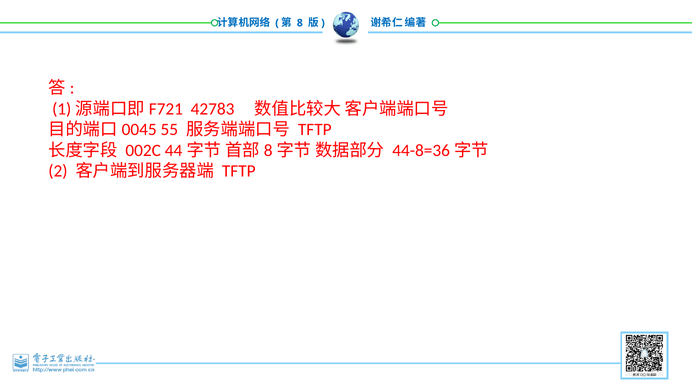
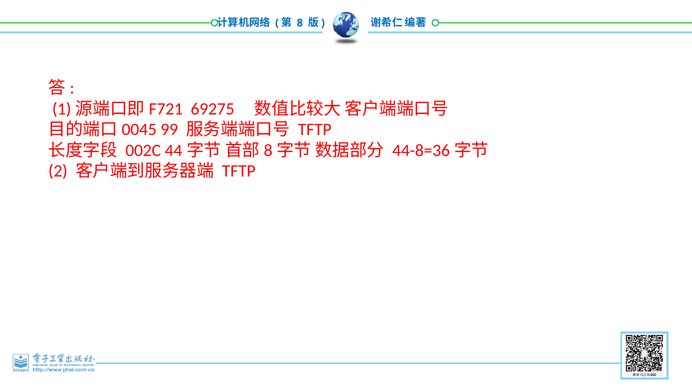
42783: 42783 -> 69275
55: 55 -> 99
